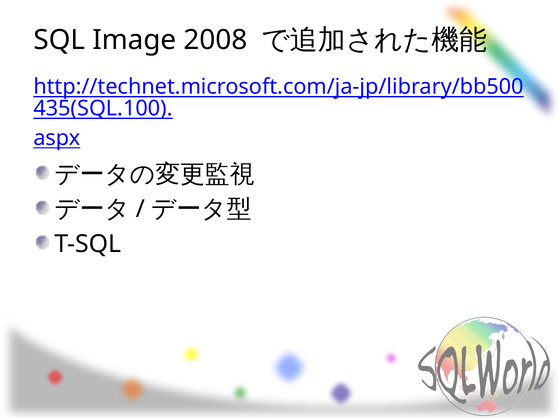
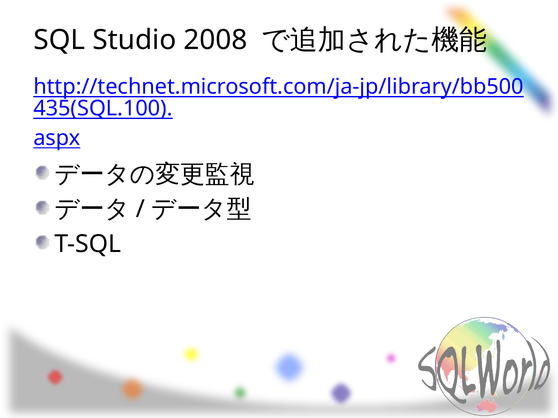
Image: Image -> Studio
